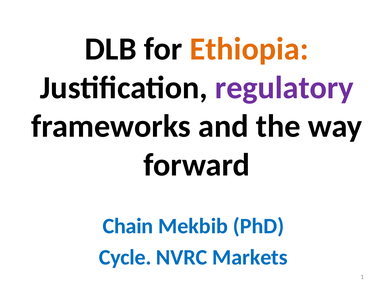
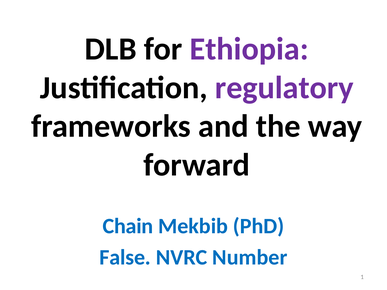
Ethiopia colour: orange -> purple
Cycle: Cycle -> False
Markets: Markets -> Number
